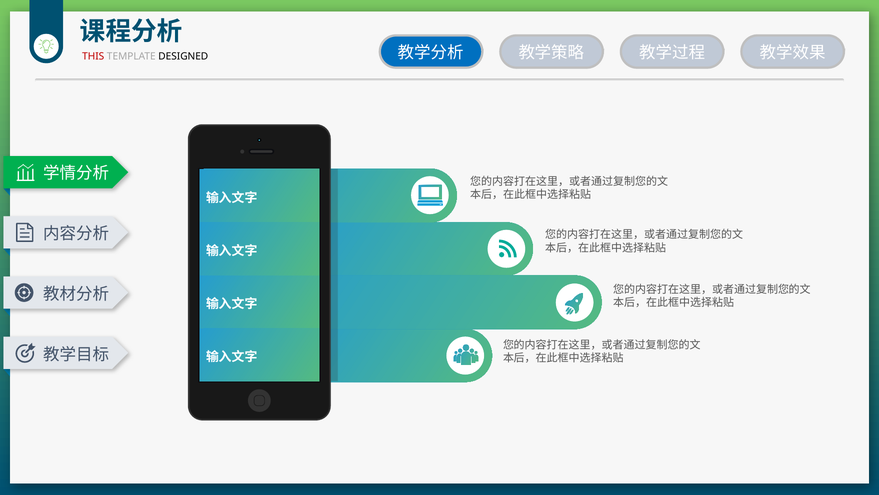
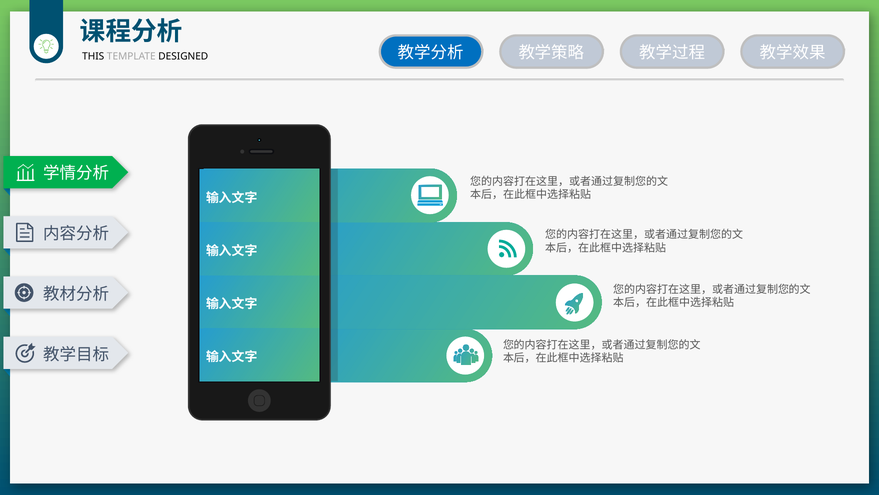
THIS colour: red -> black
